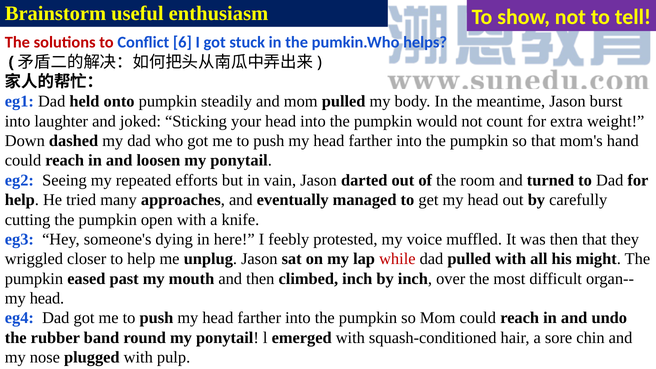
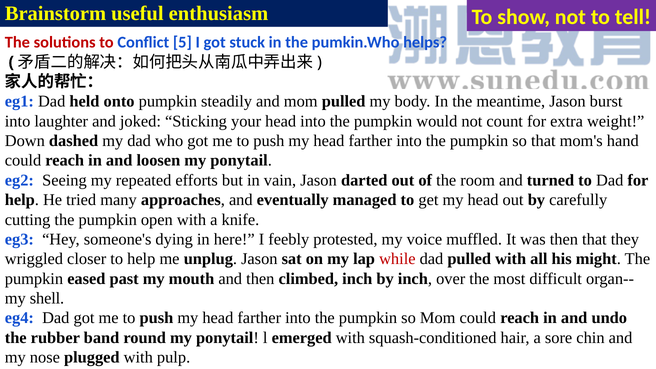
6: 6 -> 5
head at (47, 298): head -> shell
